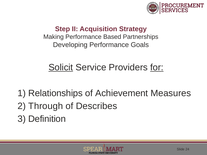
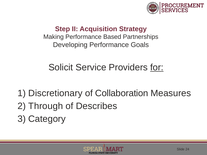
Solicit underline: present -> none
Relationships: Relationships -> Discretionary
Achievement: Achievement -> Collaboration
Definition: Definition -> Category
